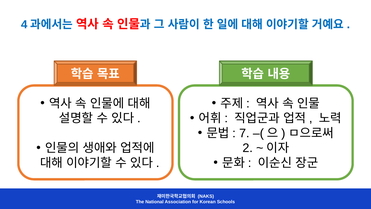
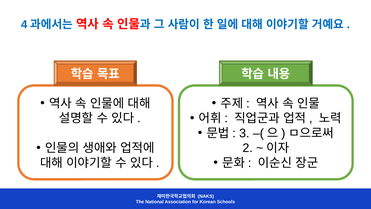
7: 7 -> 3
